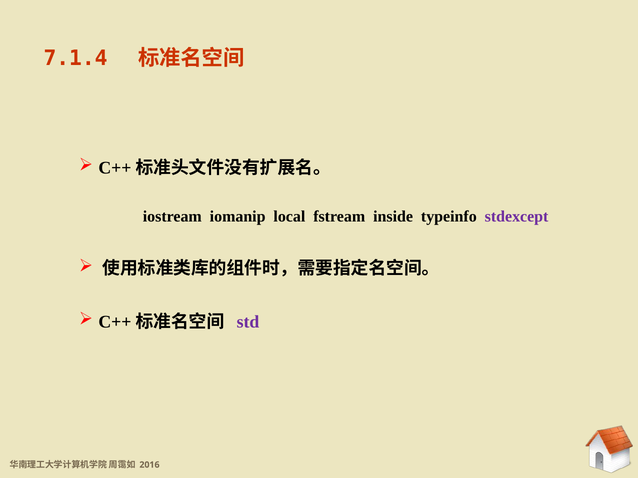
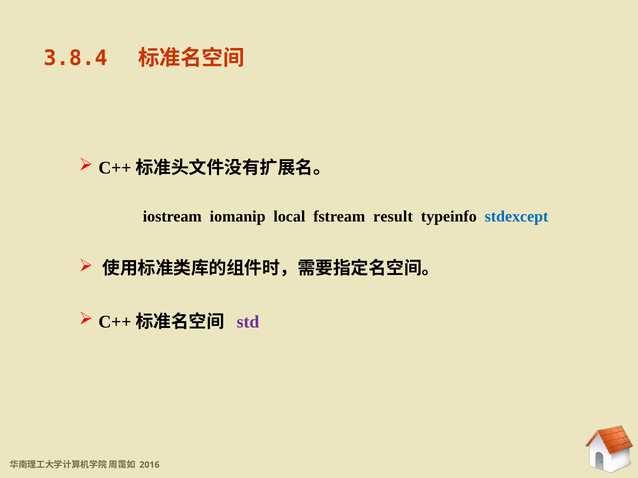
7.1.4: 7.1.4 -> 3.8.4
inside: inside -> result
stdexcept colour: purple -> blue
